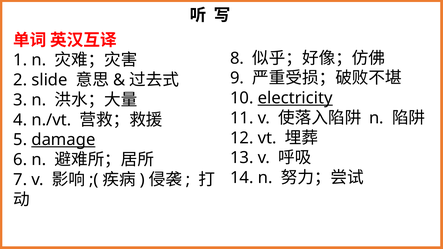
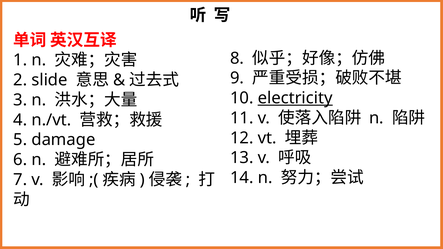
damage underline: present -> none
